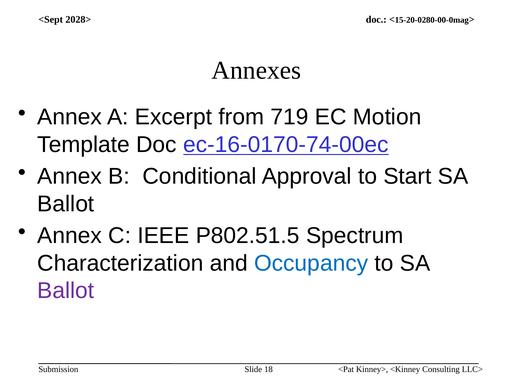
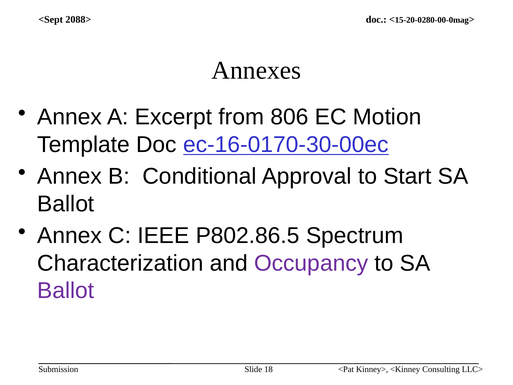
2028>: 2028> -> 2088>
719: 719 -> 806
ec-16-0170-74-00ec: ec-16-0170-74-00ec -> ec-16-0170-30-00ec
P802.51.5: P802.51.5 -> P802.86.5
Occupancy colour: blue -> purple
